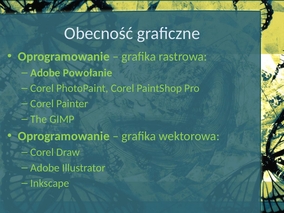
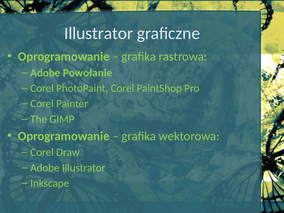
Obecność at (99, 33): Obecność -> Illustrator
